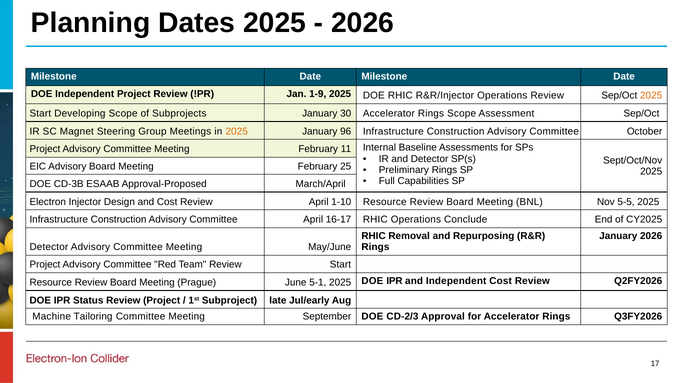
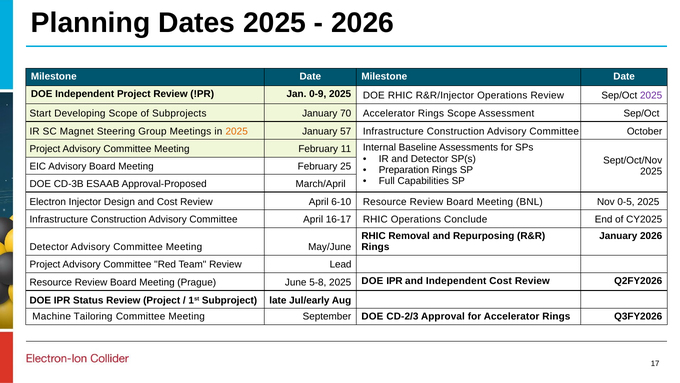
1-9: 1-9 -> 0-9
2025 at (651, 96) colour: orange -> purple
30: 30 -> 70
96: 96 -> 57
Preliminary: Preliminary -> Preparation
1-10: 1-10 -> 6-10
5-5: 5-5 -> 0-5
Review Start: Start -> Lead
5-1: 5-1 -> 5-8
